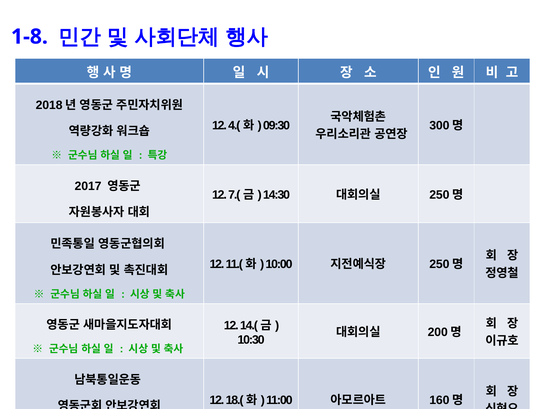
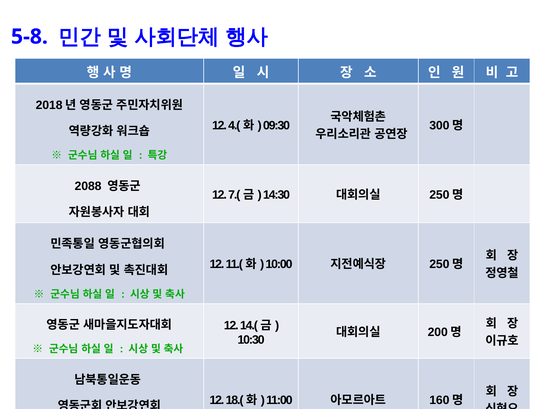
1-8: 1-8 -> 5-8
2017: 2017 -> 2088
